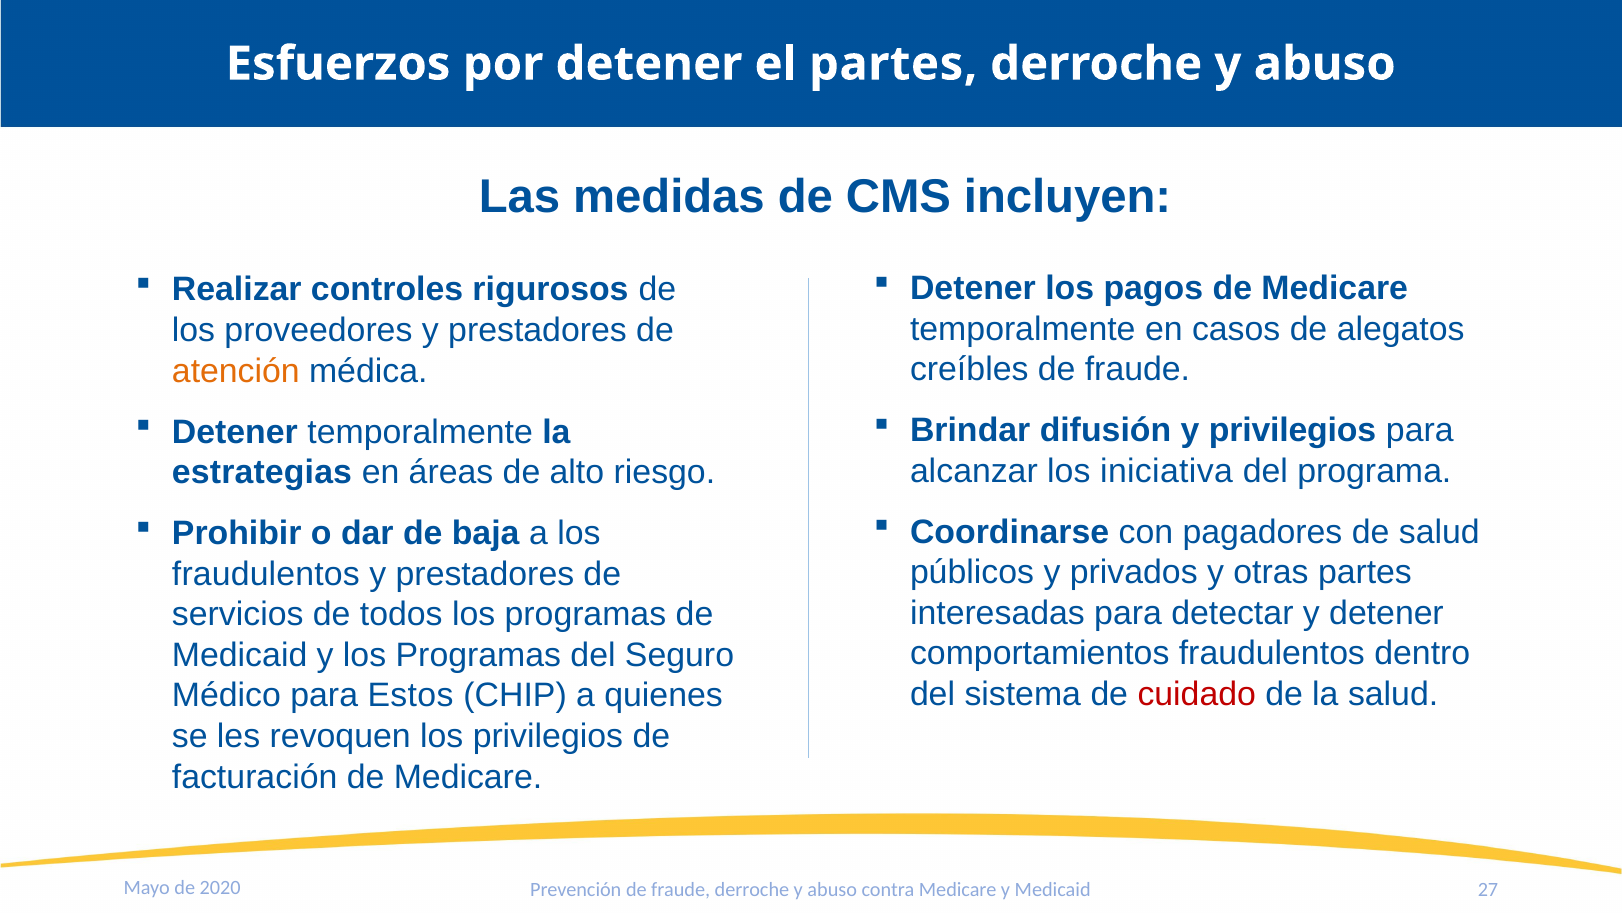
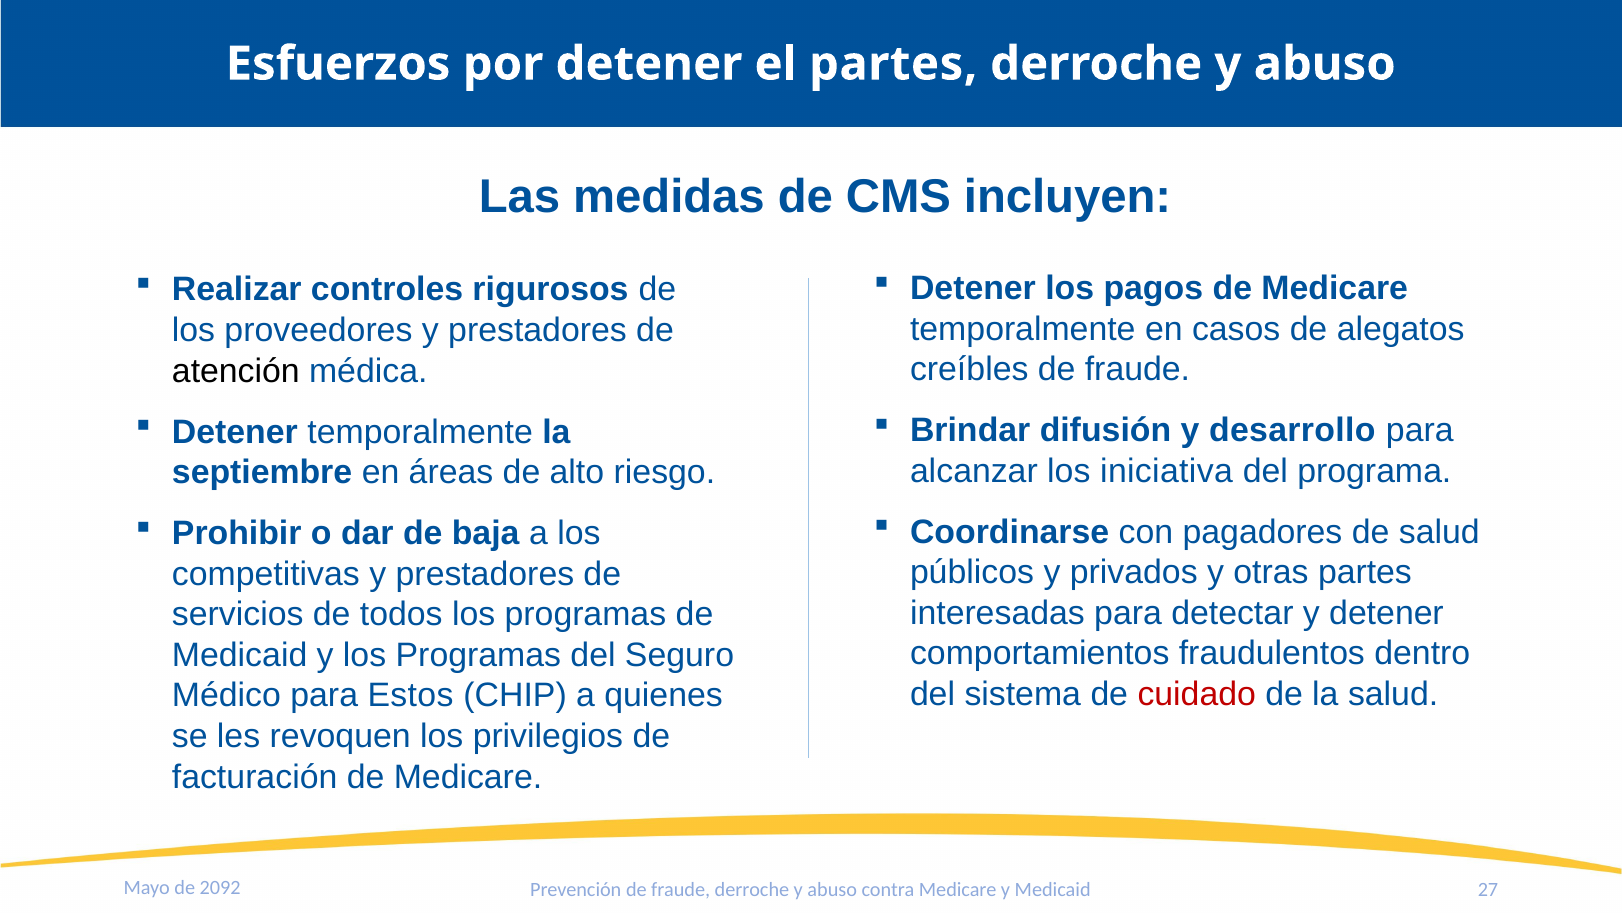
atención colour: orange -> black
y privilegios: privilegios -> desarrollo
estrategias: estrategias -> septiembre
fraudulentos at (266, 574): fraudulentos -> competitivas
2020: 2020 -> 2092
